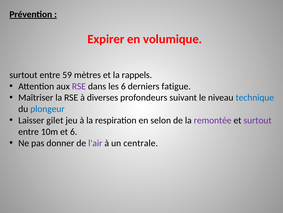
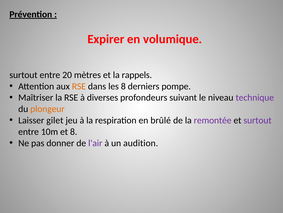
59: 59 -> 20
RSE at (79, 86) colour: purple -> orange
les 6: 6 -> 8
fatigue: fatigue -> pompe
technique colour: blue -> purple
plongeur colour: blue -> orange
selon: selon -> brûlé
et 6: 6 -> 8
centrale: centrale -> audition
